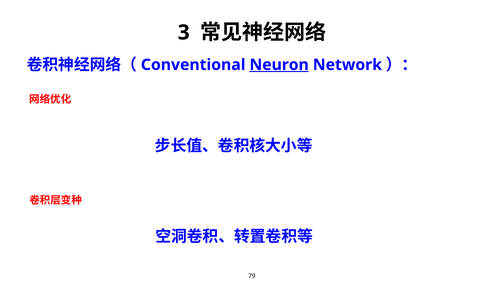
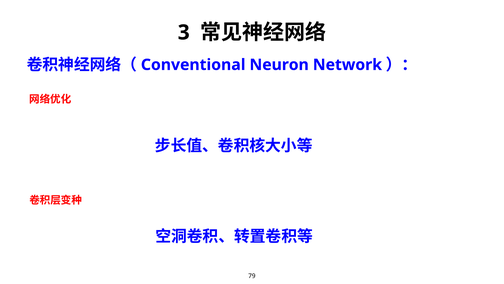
Neuron underline: present -> none
